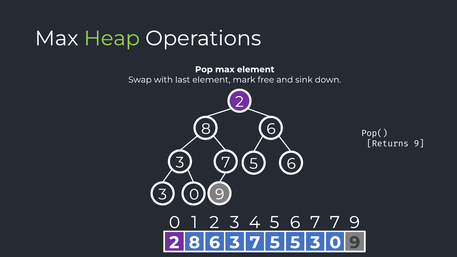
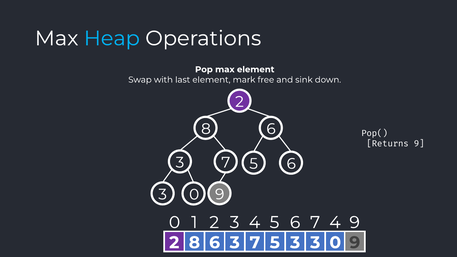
Heap colour: light green -> light blue
7 7: 7 -> 4
5 5: 5 -> 3
